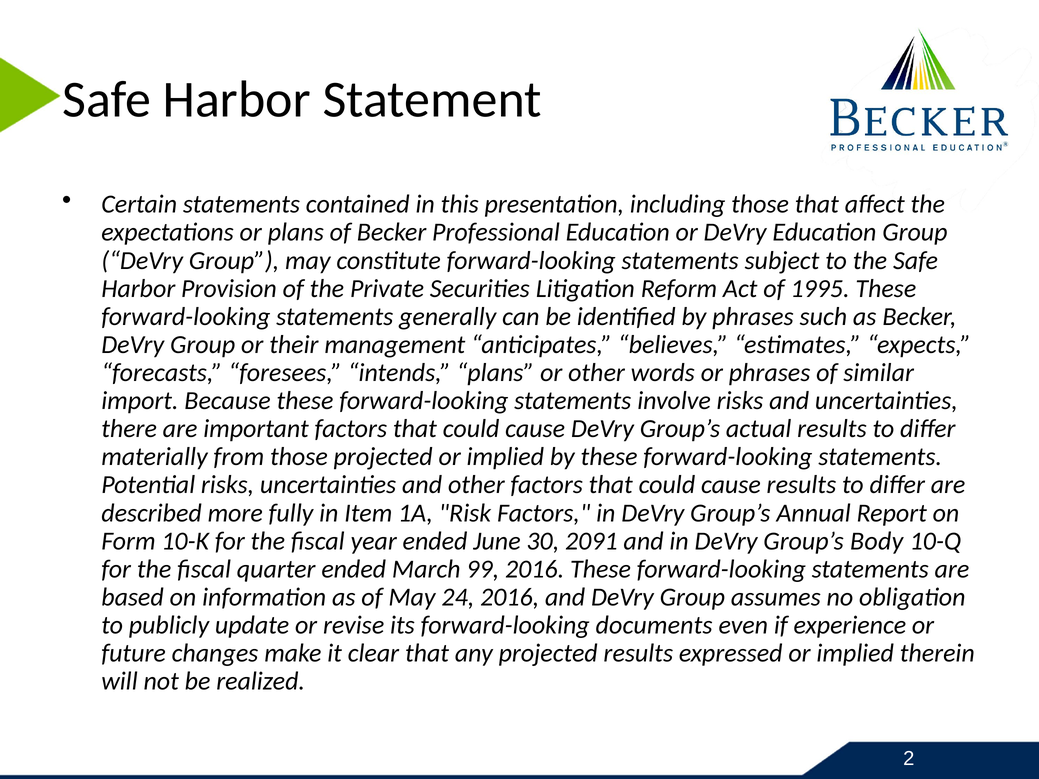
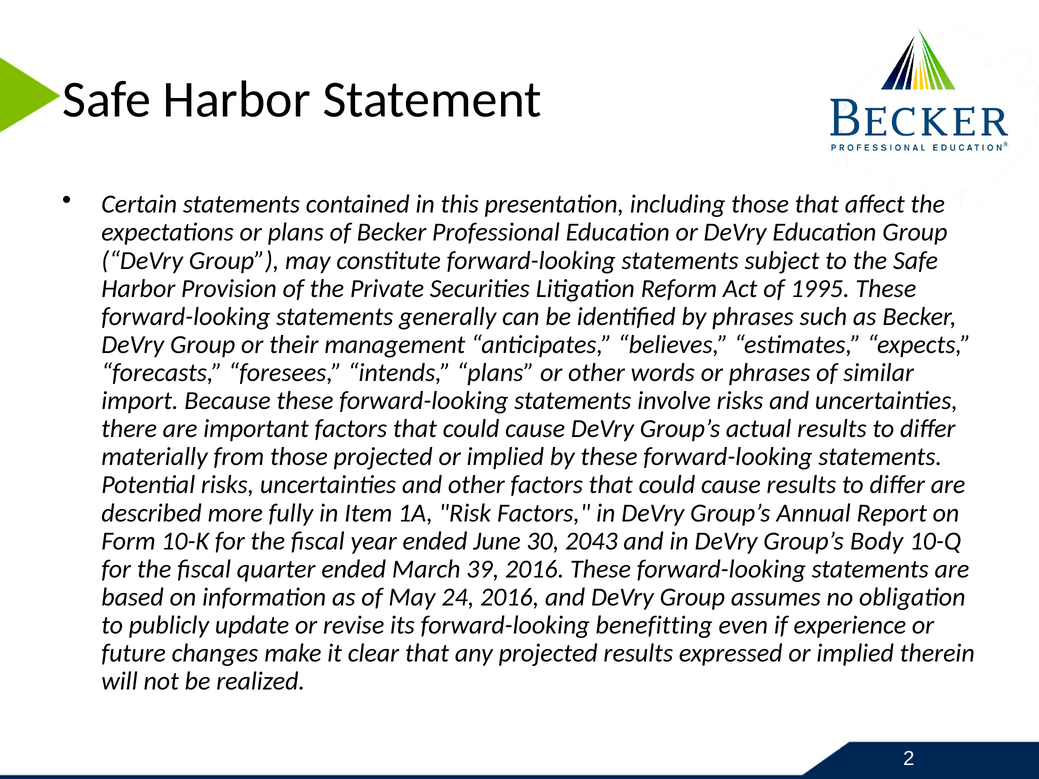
2091: 2091 -> 2043
99: 99 -> 39
documents: documents -> benefitting
